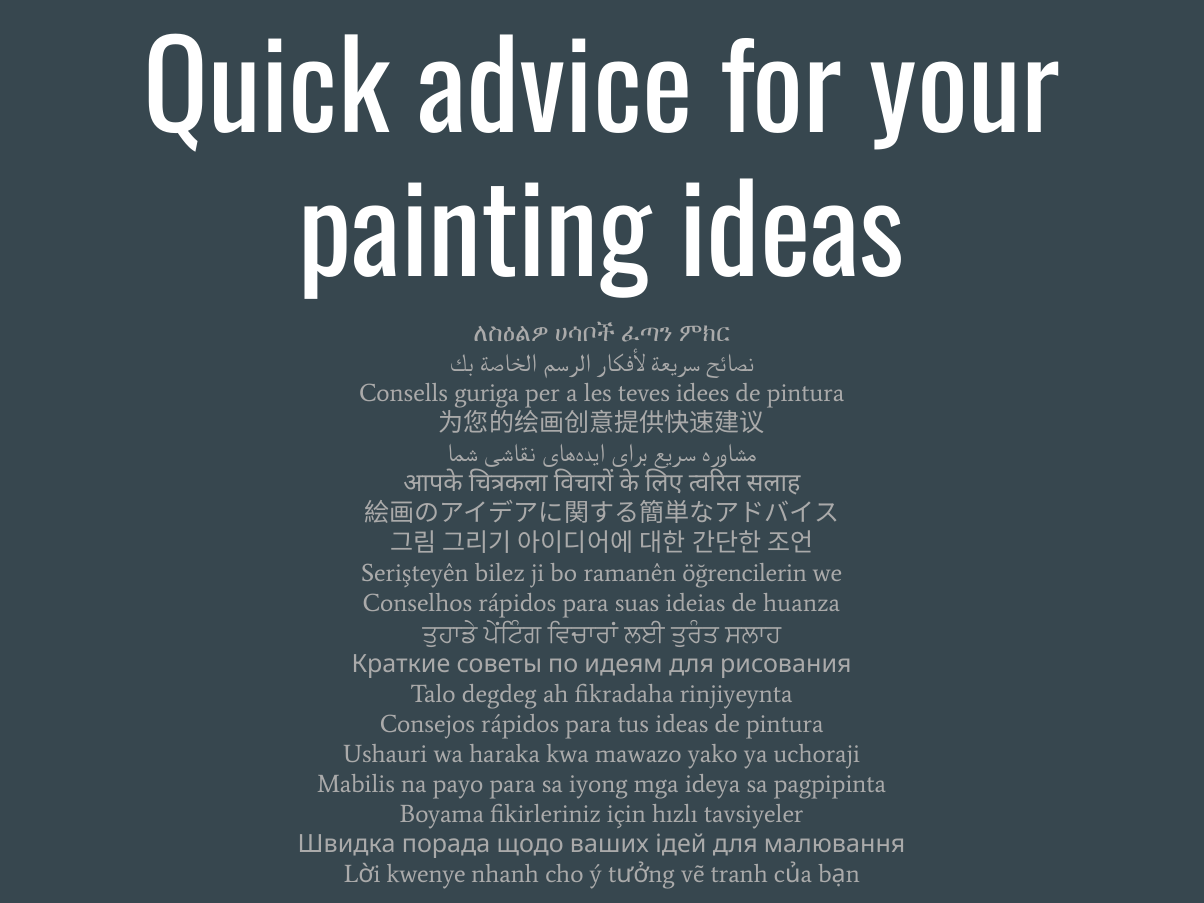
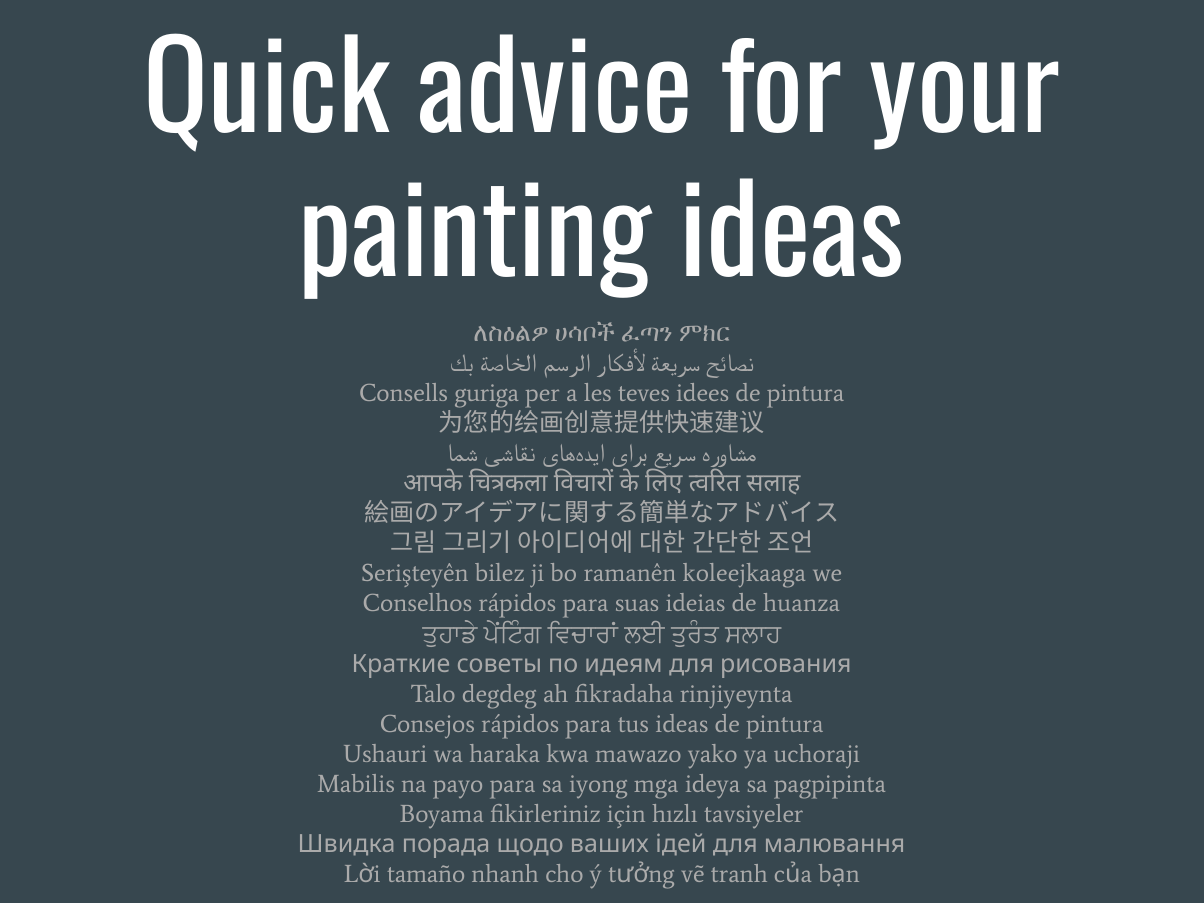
öğrencilerin: öğrencilerin -> koleejkaaga
kwenye: kwenye -> tamaño
